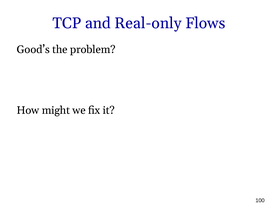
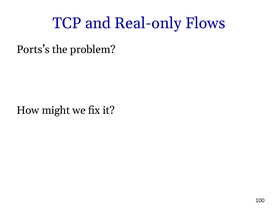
Good’s: Good’s -> Ports’s
